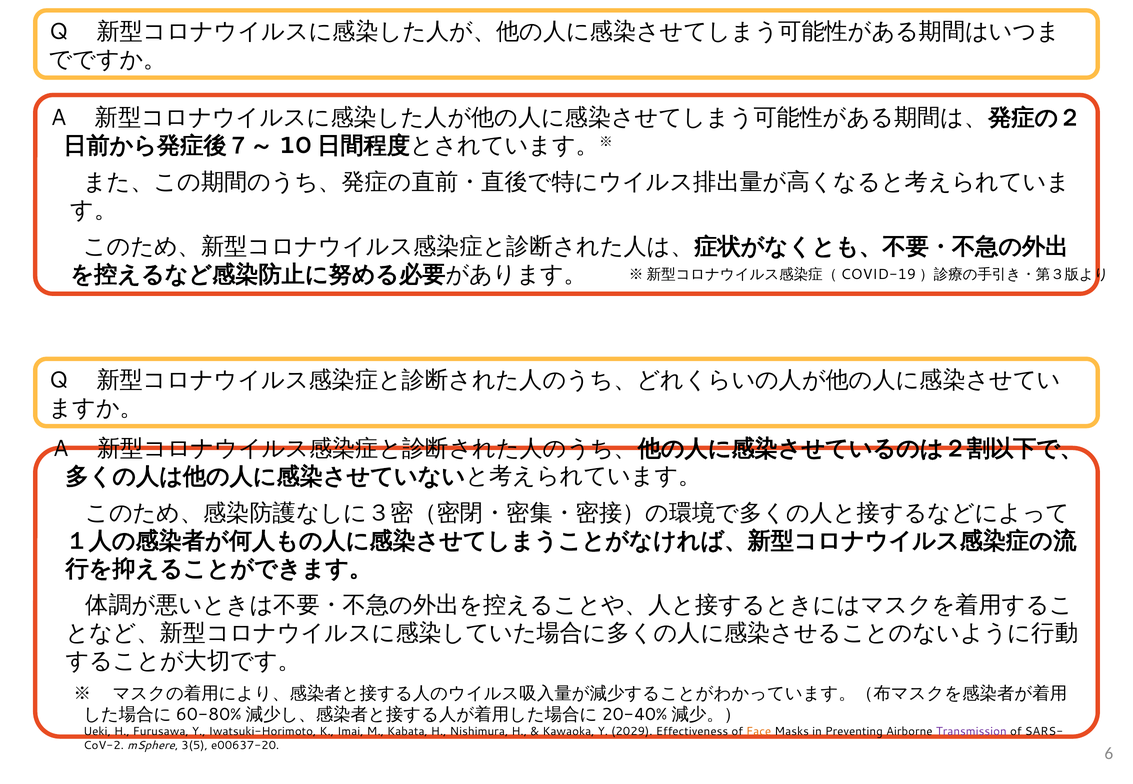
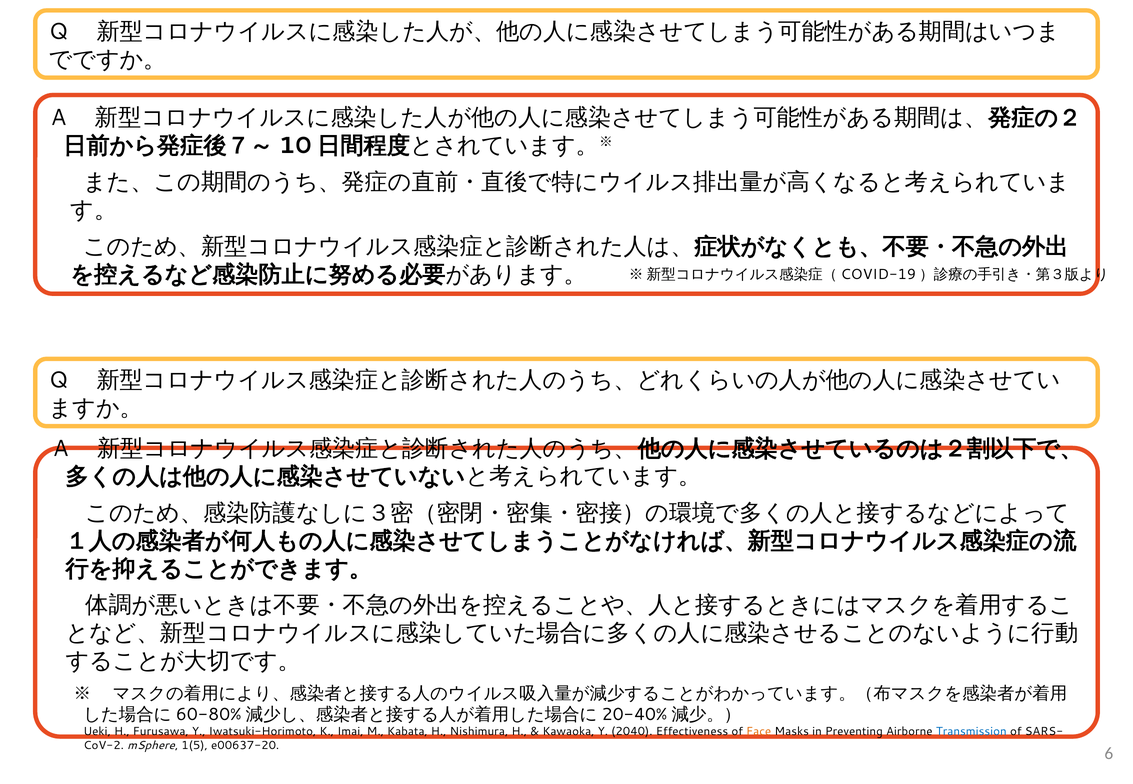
2029: 2029 -> 2040
Transmission colour: purple -> blue
3(5: 3(5 -> 1(5
